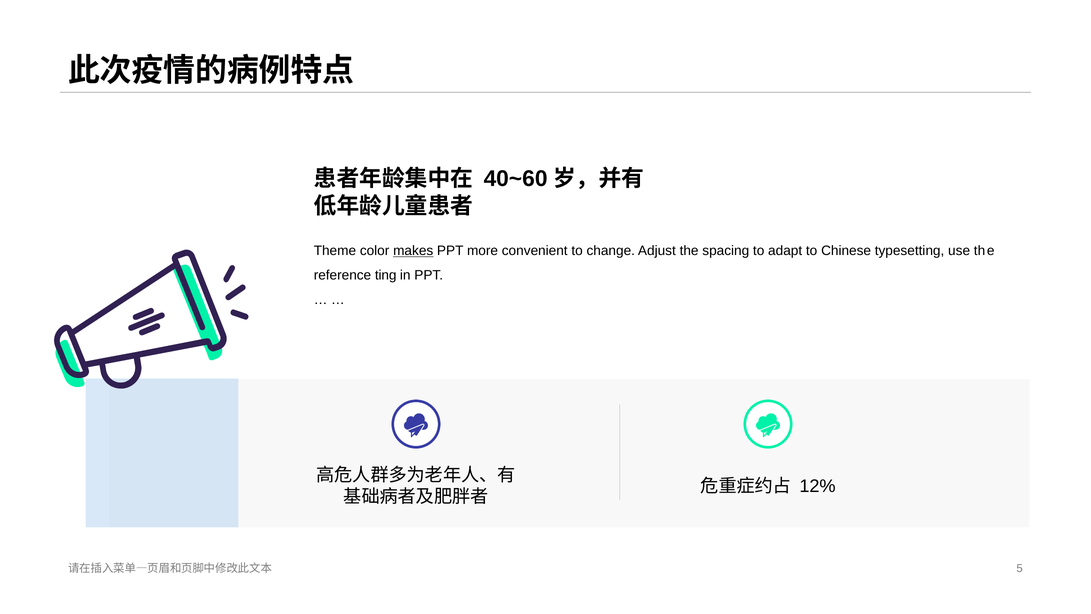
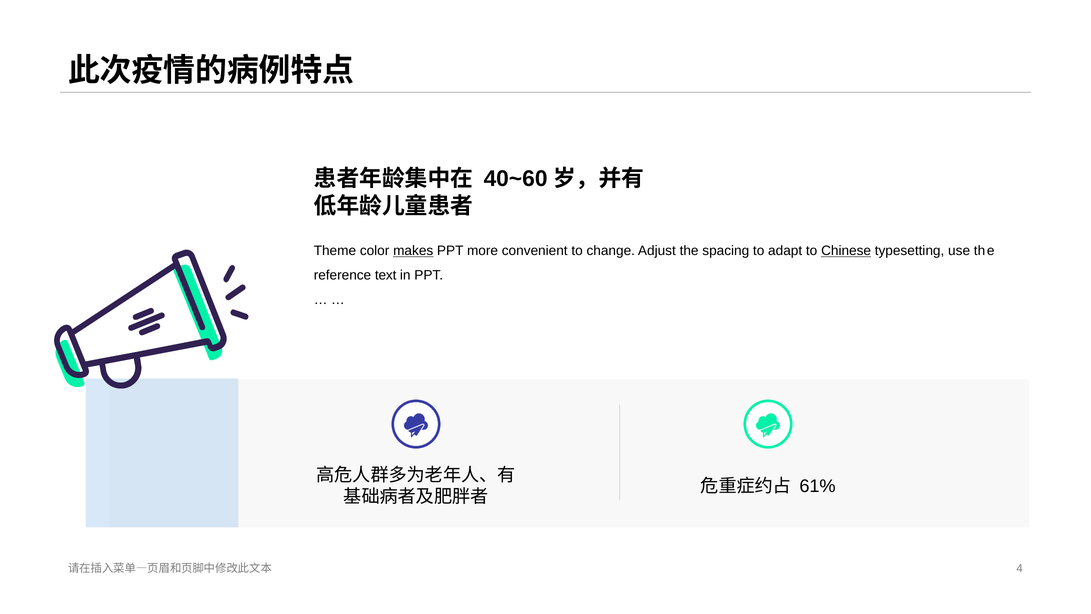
Chinese underline: none -> present
ting: ting -> text
12%: 12% -> 61%
5: 5 -> 4
